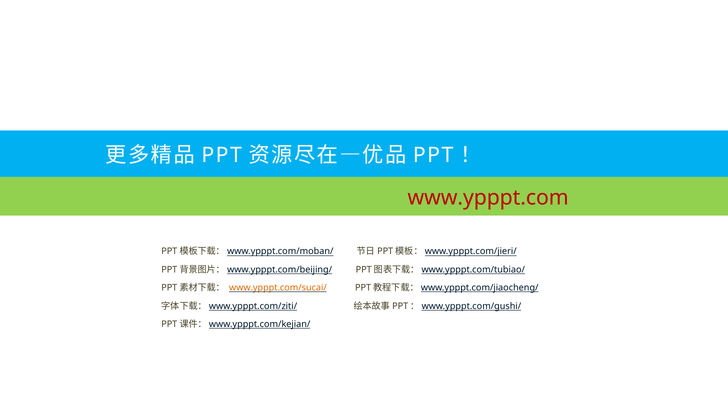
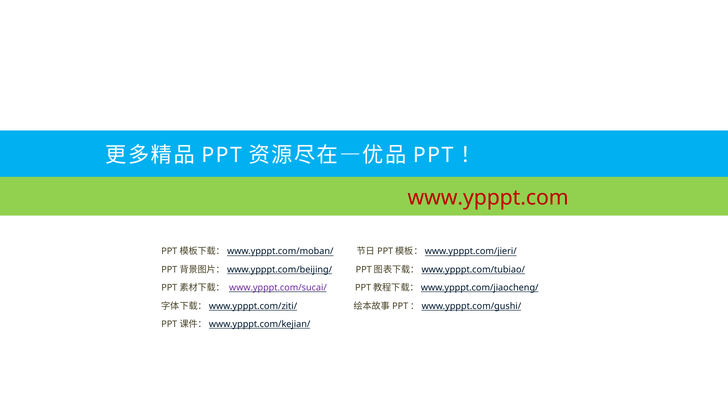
www.ypppt.com/sucai/ colour: orange -> purple
